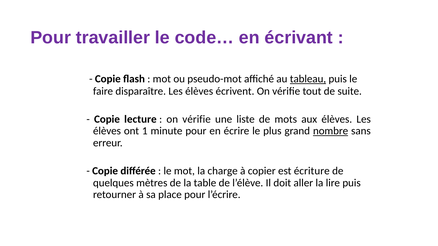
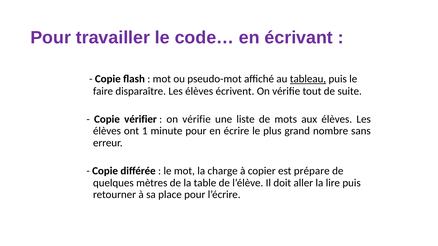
lecture: lecture -> vérifier
nombre underline: present -> none
écriture: écriture -> prépare
